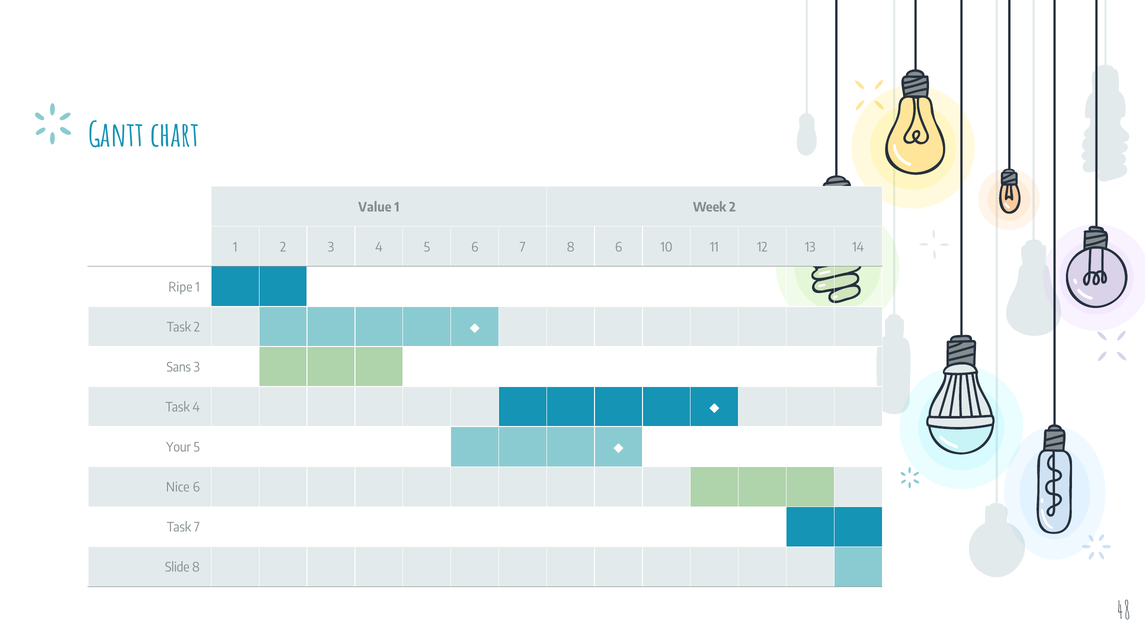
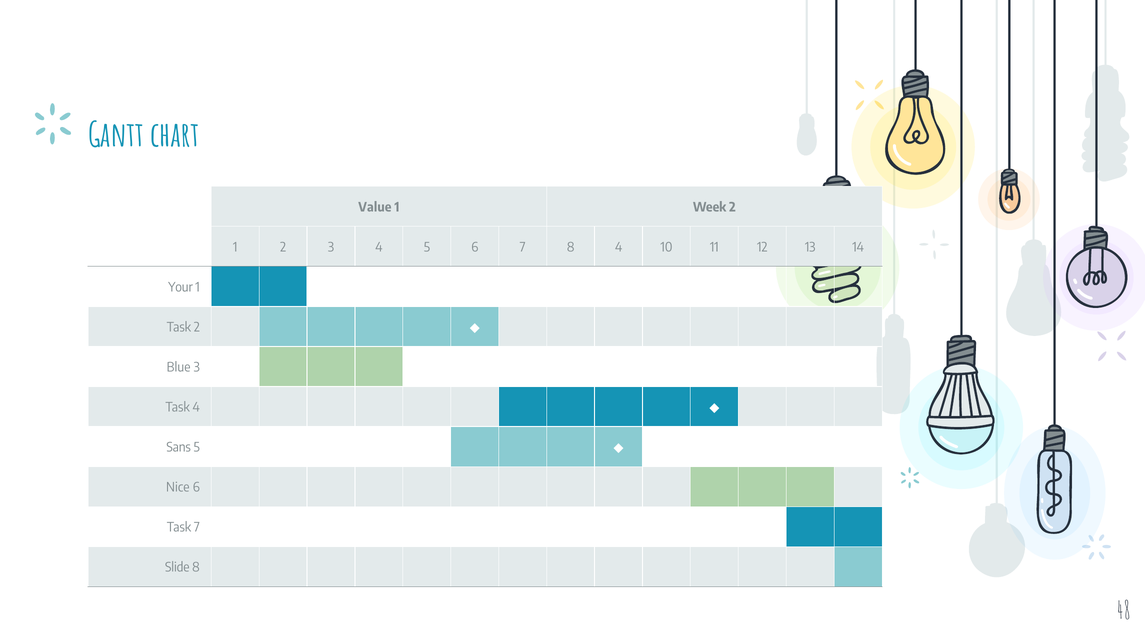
8 6: 6 -> 4
Ripe: Ripe -> Your
Sans: Sans -> Blue
Your: Your -> Sans
